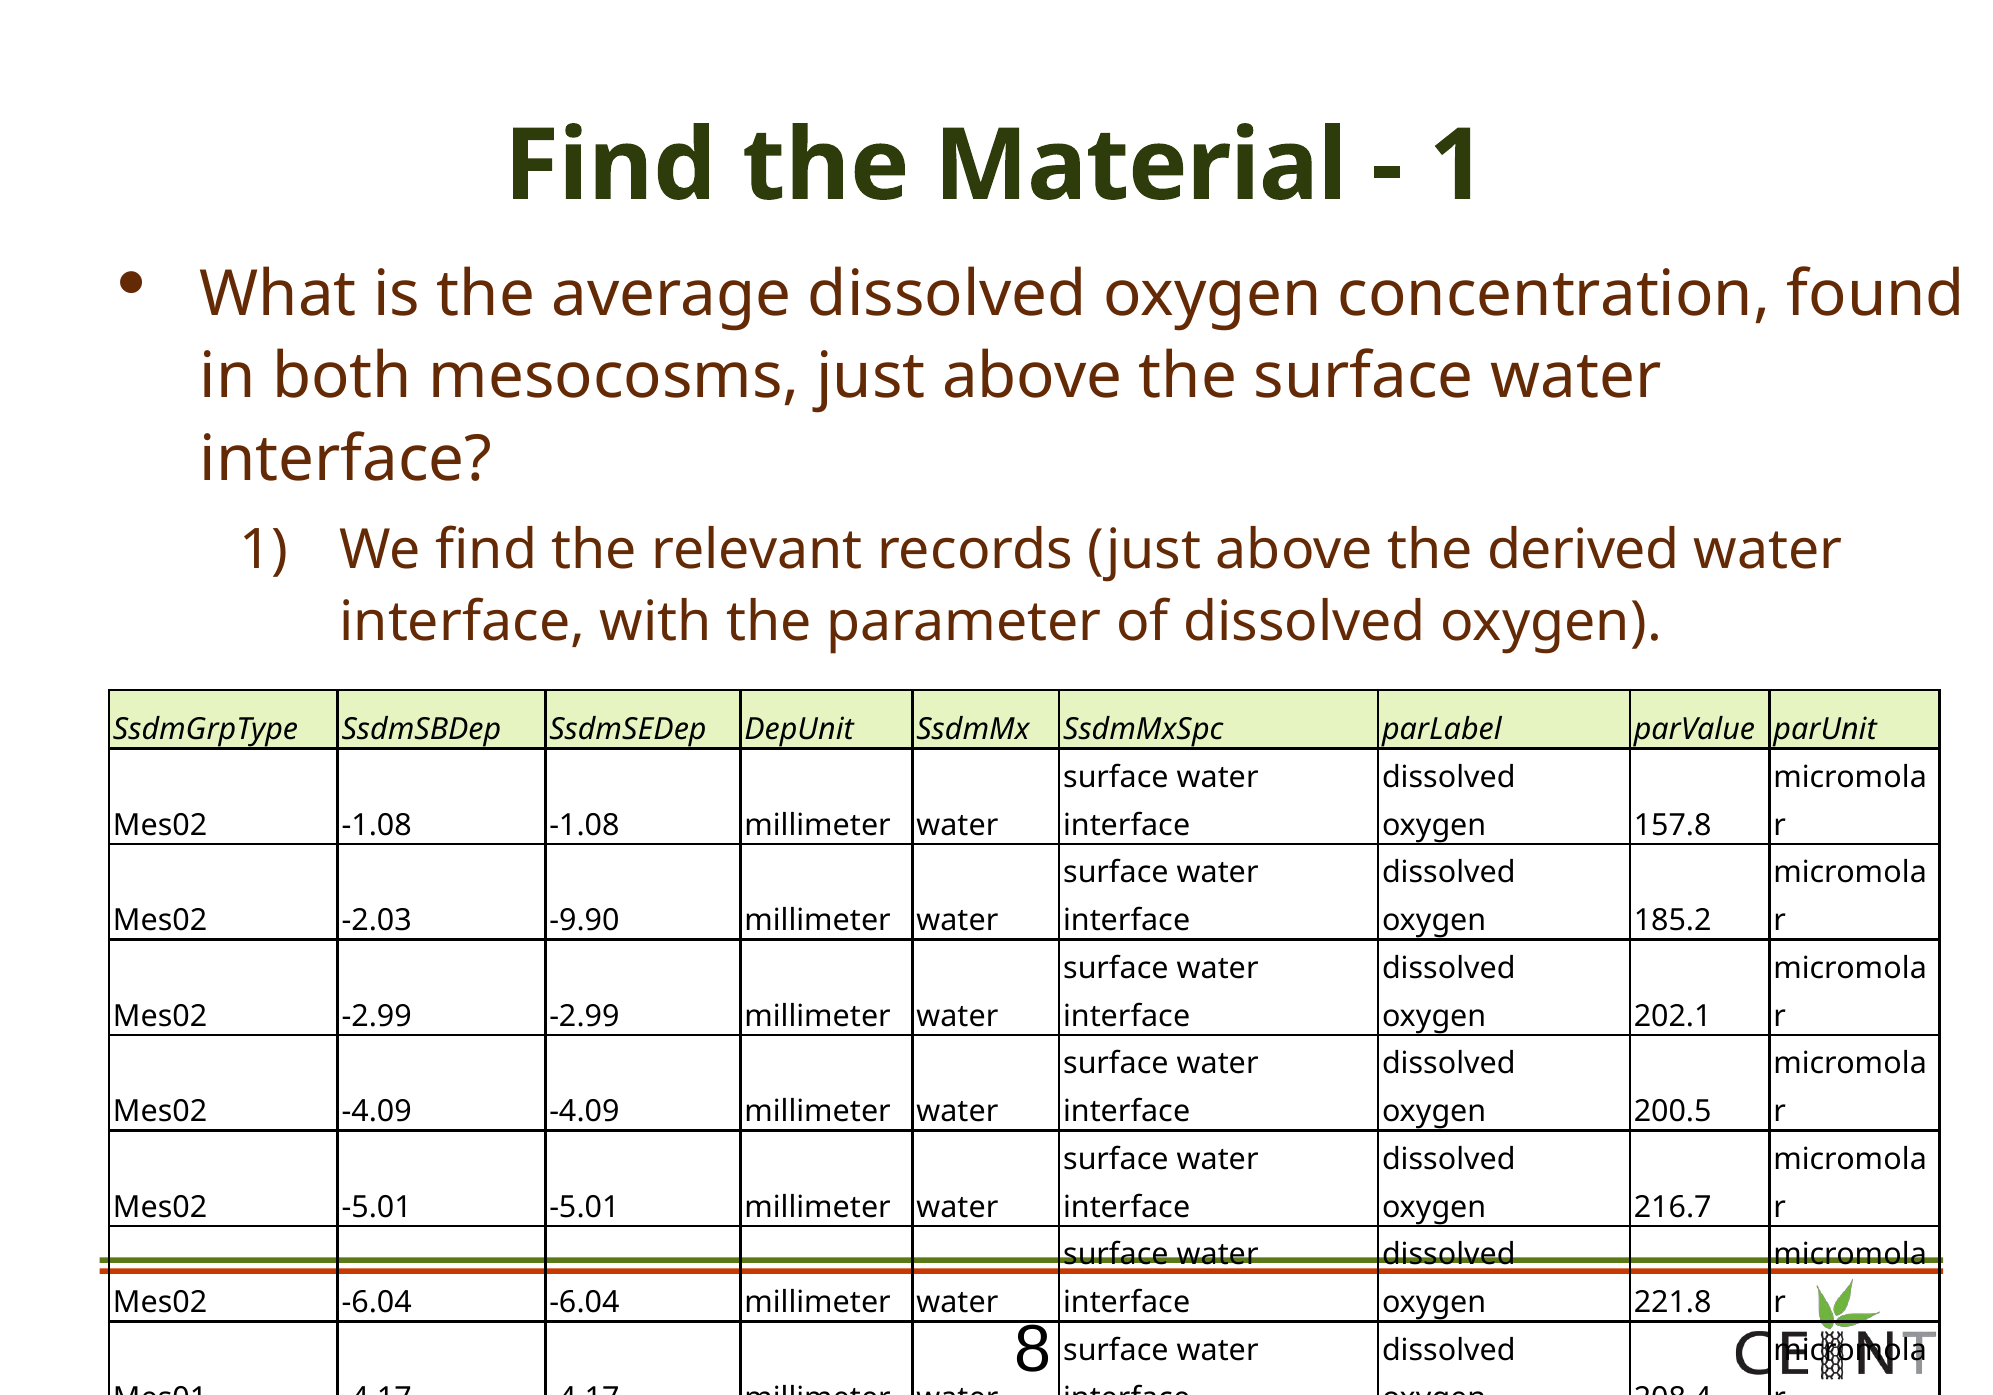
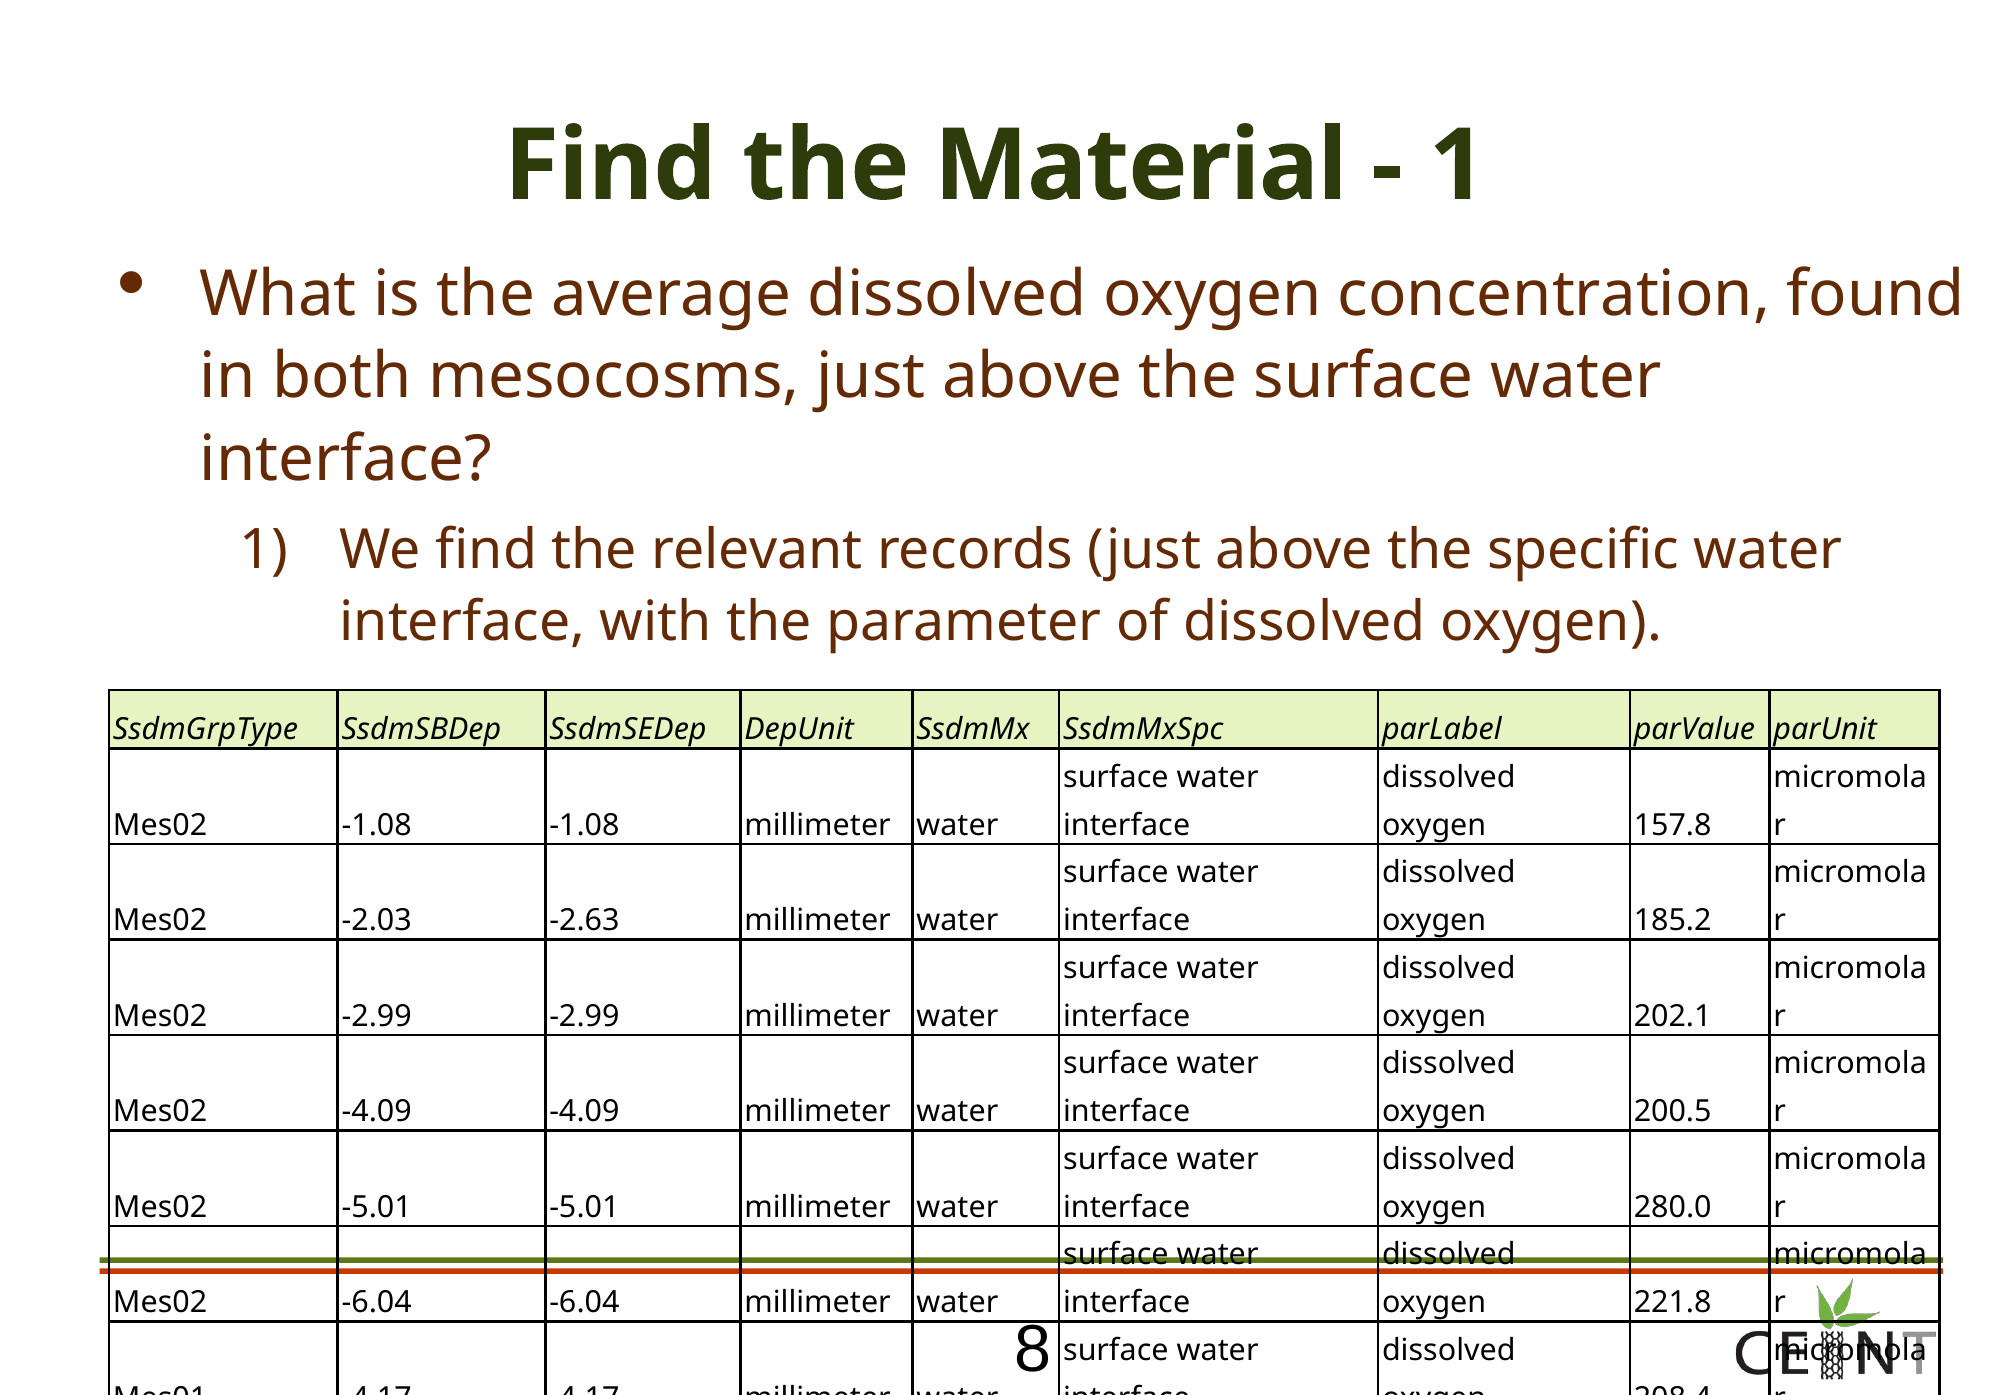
derived: derived -> specific
-9.90: -9.90 -> -2.63
216.7: 216.7 -> 280.0
